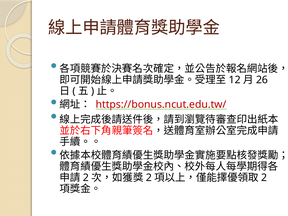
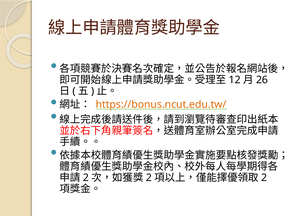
https://bonus.ncut.edu.tw/ colour: red -> orange
